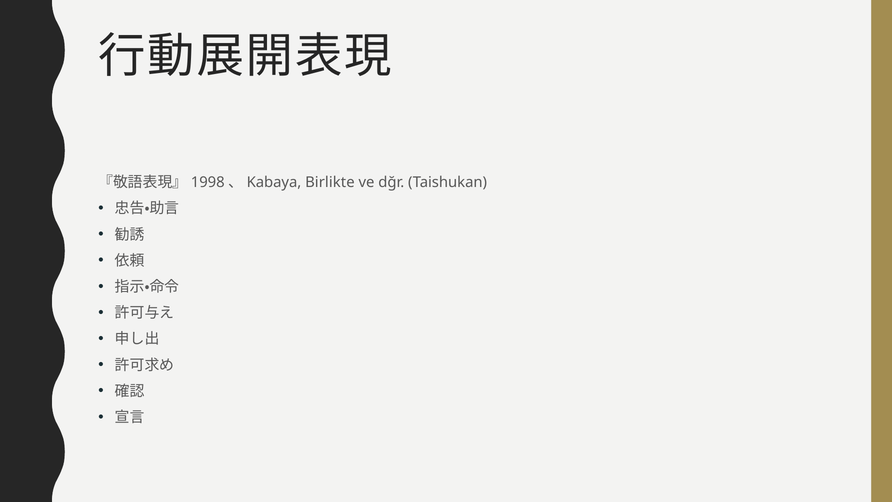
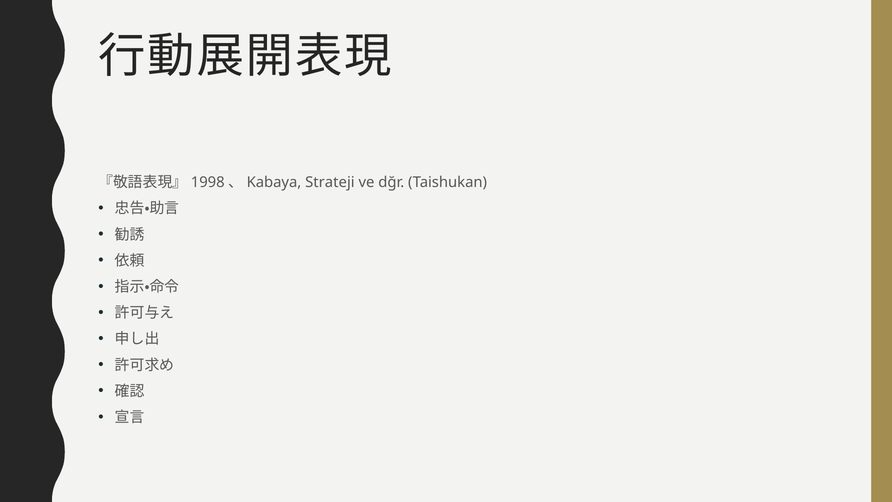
Birlikte: Birlikte -> Strateji
